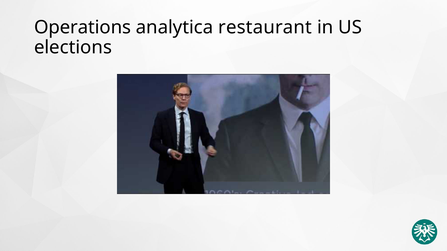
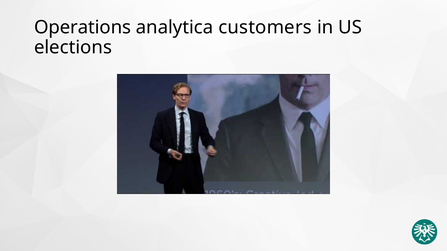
restaurant: restaurant -> customers
